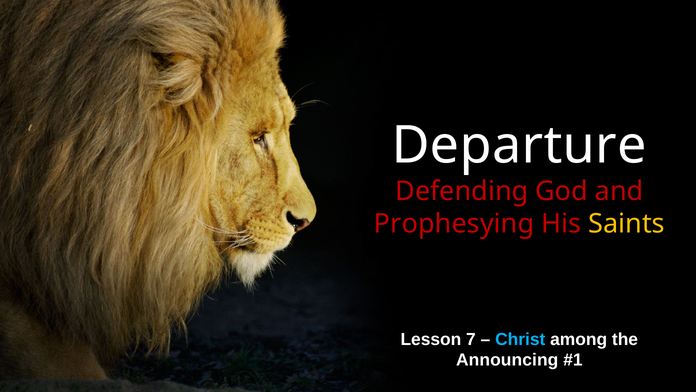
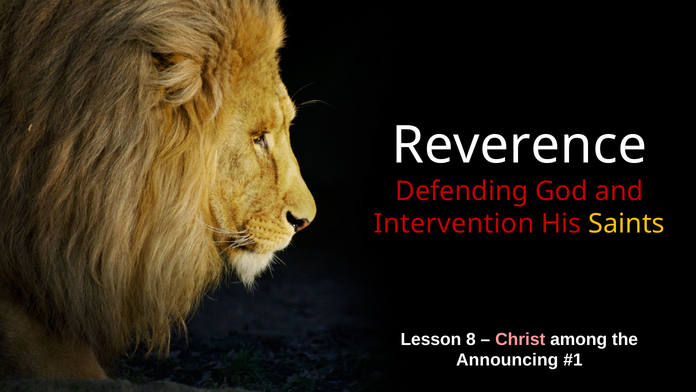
Departure: Departure -> Reverence
Prophesying: Prophesying -> Intervention
7: 7 -> 8
Christ colour: light blue -> pink
